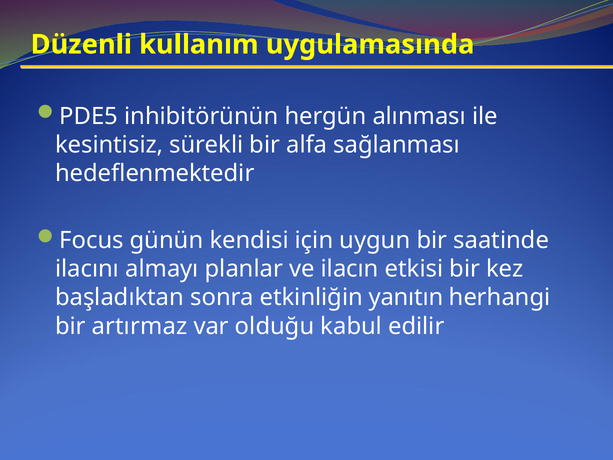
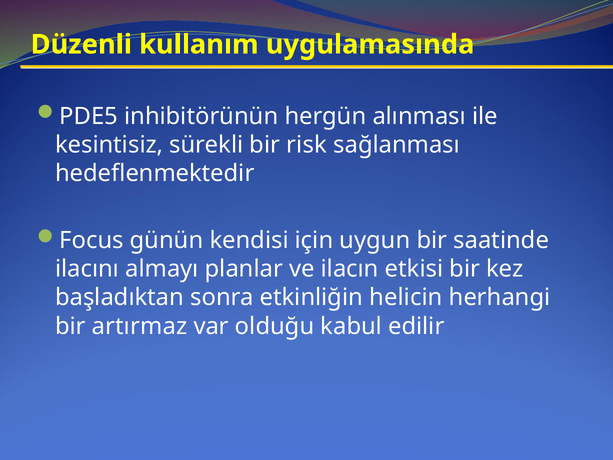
alfa: alfa -> risk
yanıtın: yanıtın -> helicin
